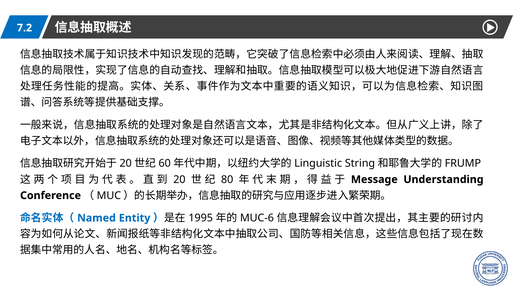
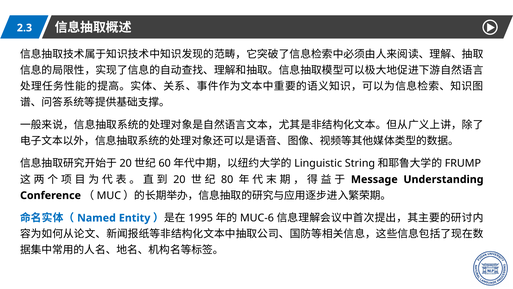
7.2: 7.2 -> 2.3
